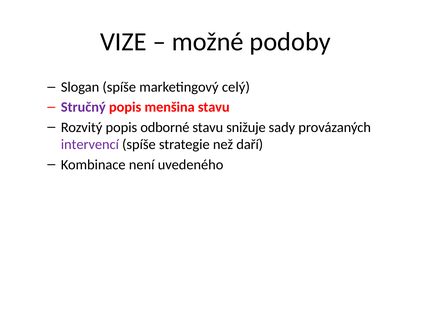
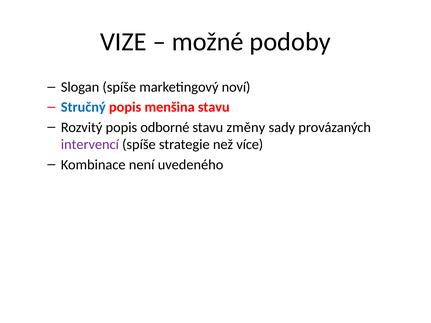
celý: celý -> noví
Stručný colour: purple -> blue
snižuje: snižuje -> změny
daří: daří -> více
